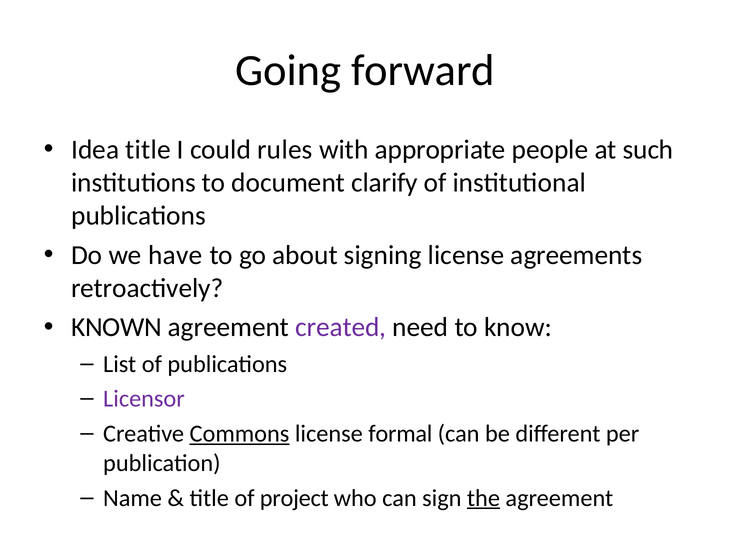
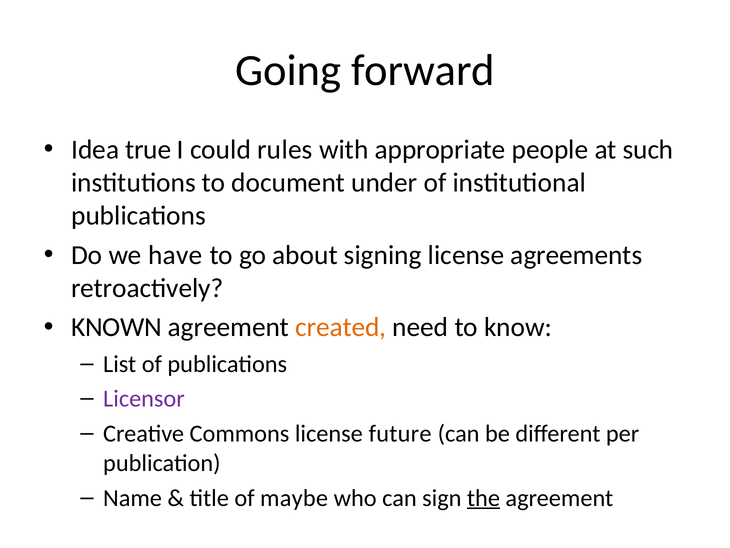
Idea title: title -> true
clarify: clarify -> under
created colour: purple -> orange
Commons underline: present -> none
formal: formal -> future
project: project -> maybe
